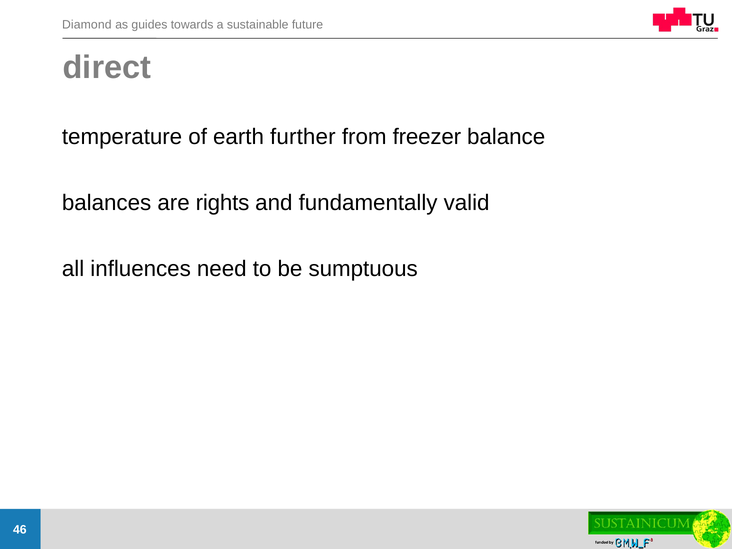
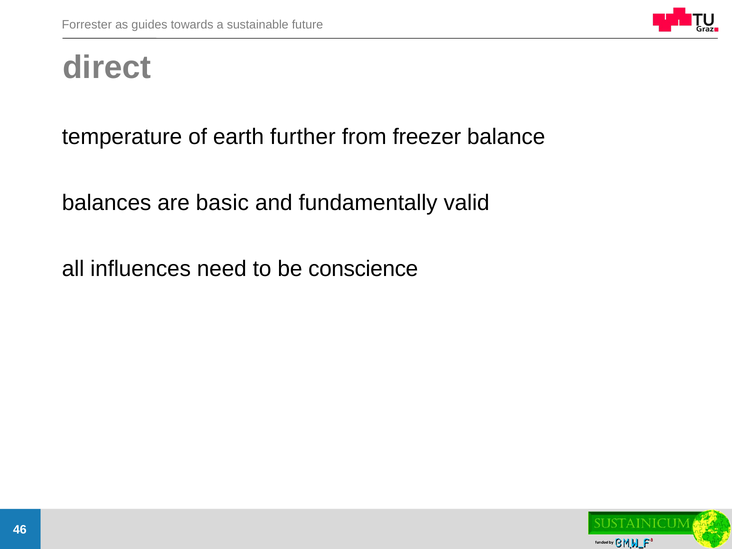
Diamond: Diamond -> Forrester
rights: rights -> basic
sumptuous: sumptuous -> conscience
